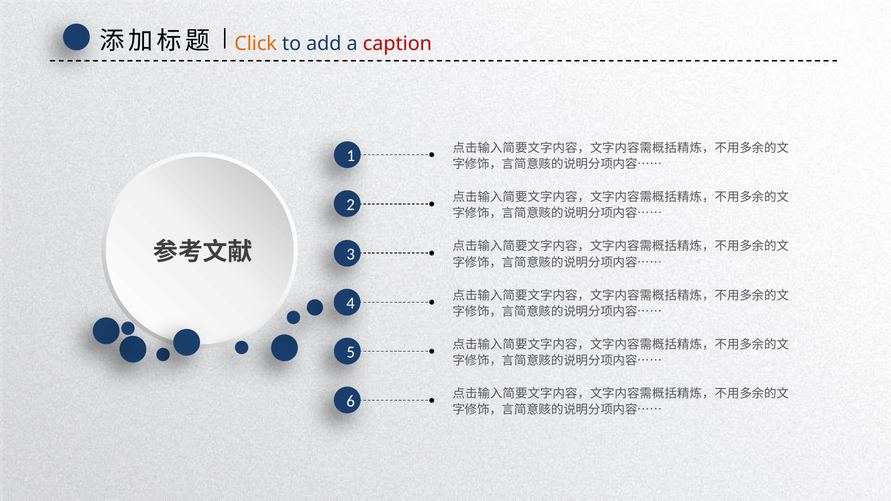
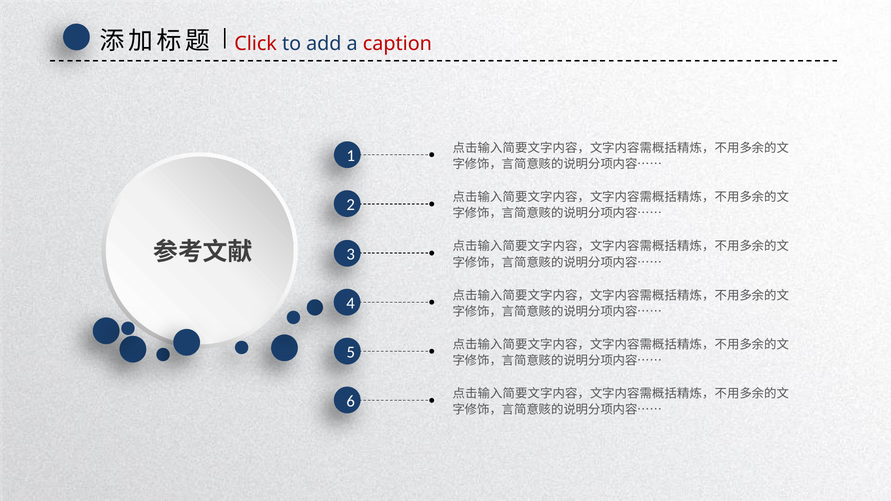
Click colour: orange -> red
